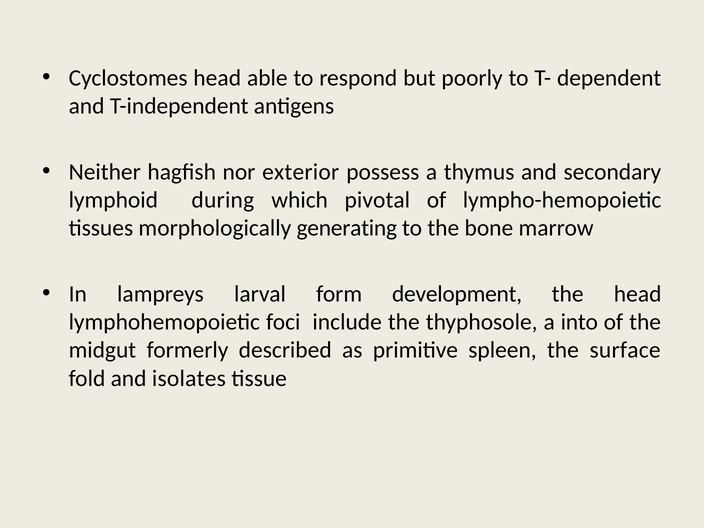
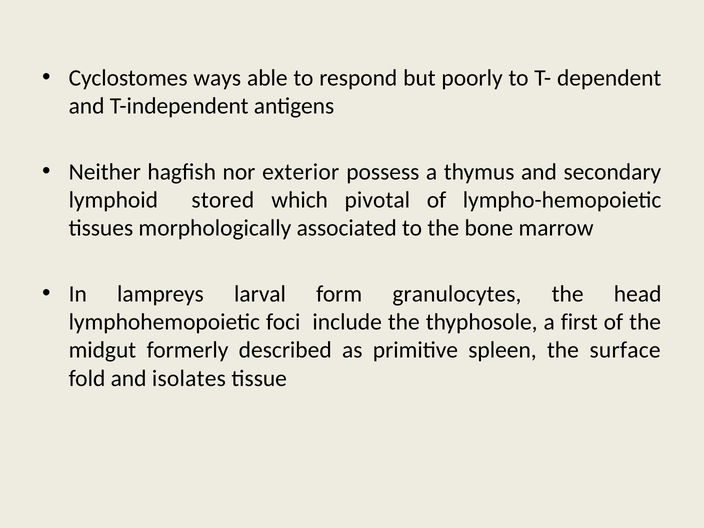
Cyclostomes head: head -> ways
during: during -> stored
generating: generating -> associated
development: development -> granulocytes
into: into -> first
